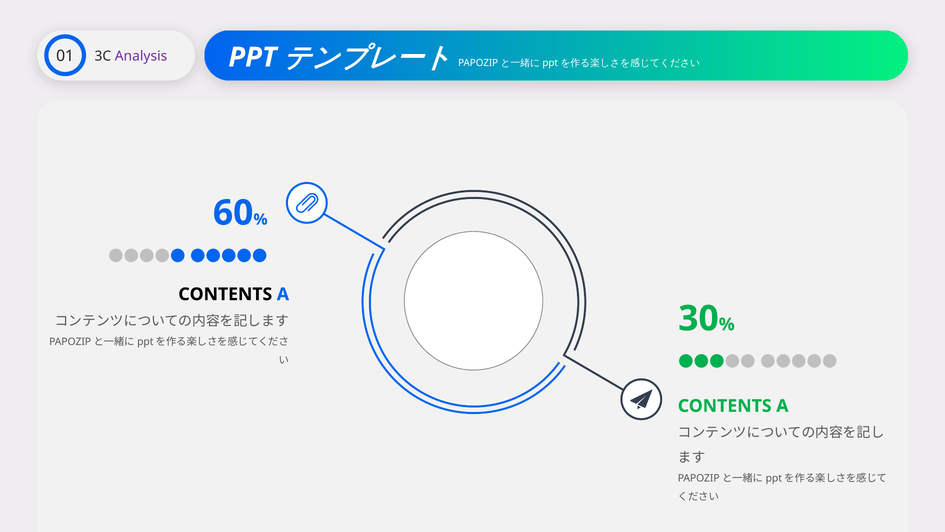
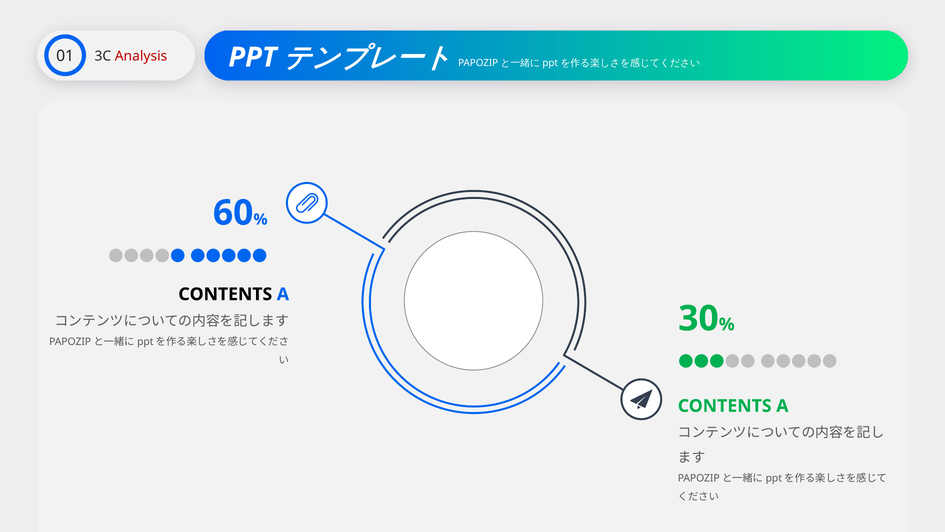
Analysis colour: purple -> red
